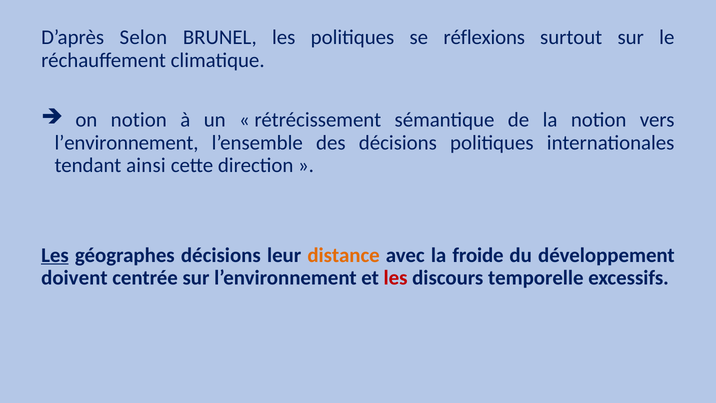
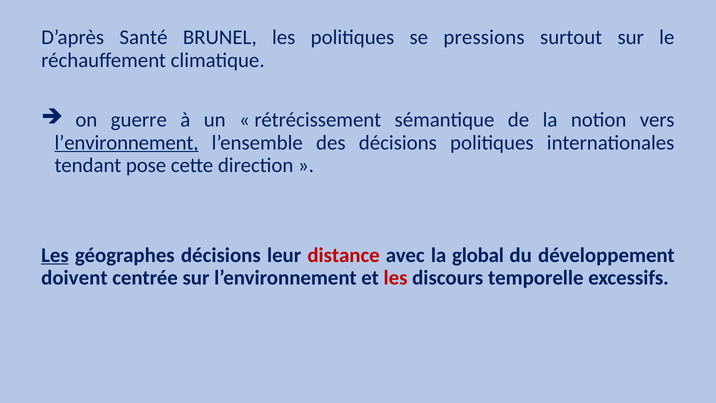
Selon: Selon -> Santé
réflexions: réflexions -> pressions
on notion: notion -> guerre
l’environnement at (127, 143) underline: none -> present
ainsi: ainsi -> pose
distance colour: orange -> red
froide: froide -> global
